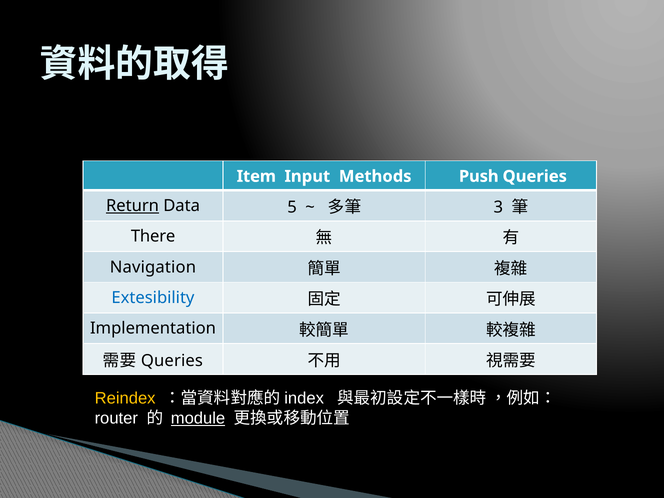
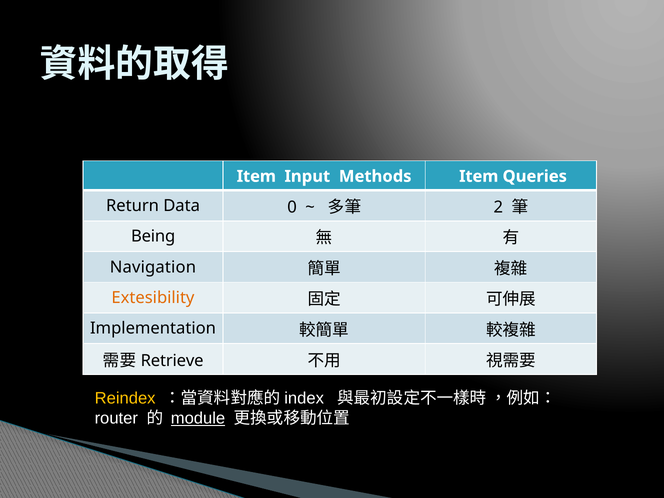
Methods Push: Push -> Item
Return underline: present -> none
5: 5 -> 0
3: 3 -> 2
There: There -> Being
Extesibility colour: blue -> orange
Queries at (172, 361): Queries -> Retrieve
